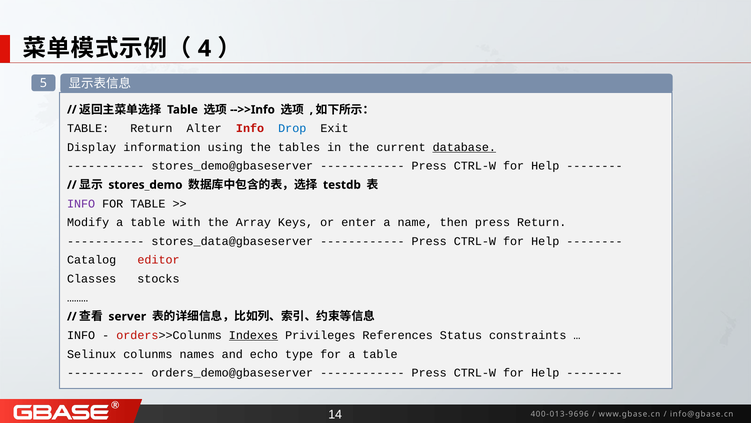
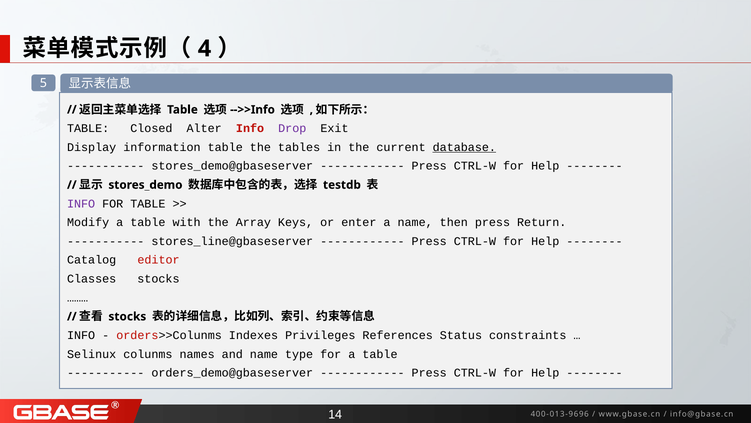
TABLE Return: Return -> Closed
Drop colour: blue -> purple
information using: using -> table
stores_data@gbaseserver: stores_data@gbaseserver -> stores_line@gbaseserver
server at (127, 316): server -> stocks
Indexes underline: present -> none
and echo: echo -> name
